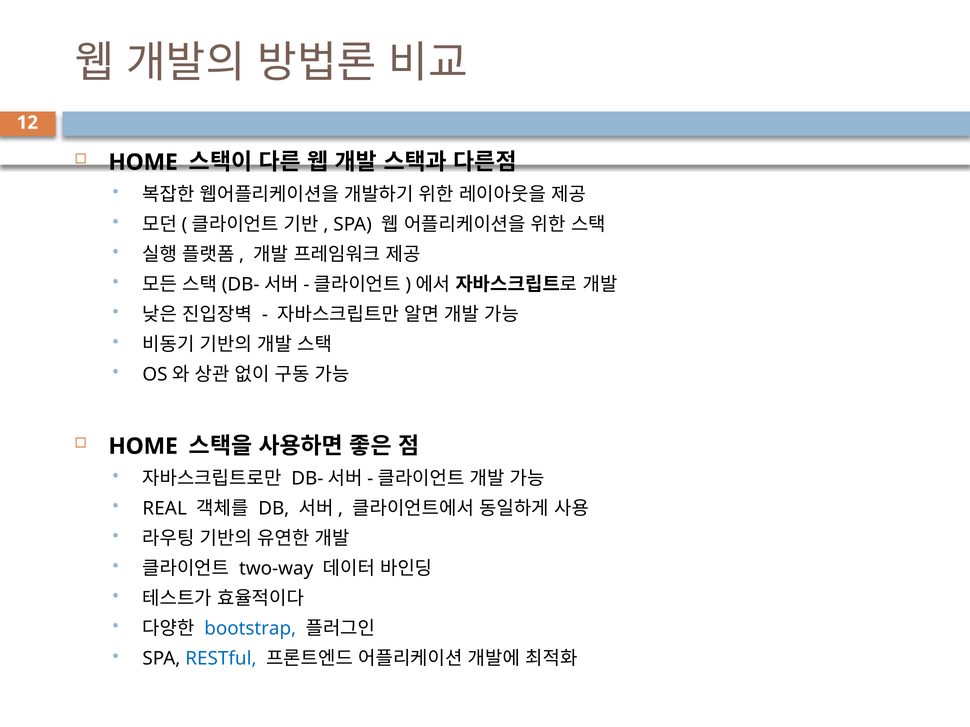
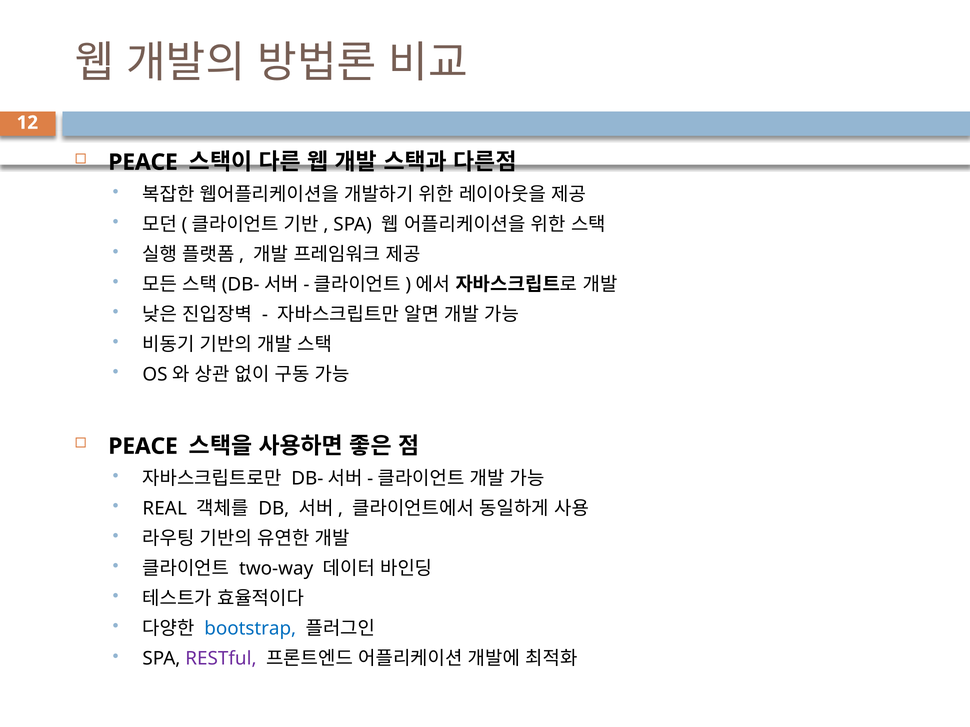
HOME at (143, 162): HOME -> PEACE
HOME at (143, 447): HOME -> PEACE
RESTful colour: blue -> purple
